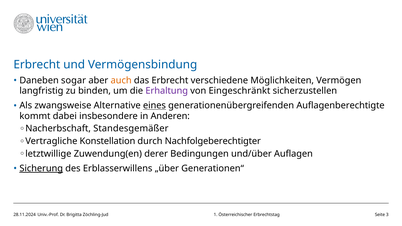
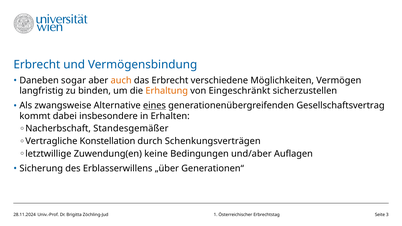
Erhaltung colour: purple -> orange
Auflagenberechtigte: Auflagenberechtigte -> Gesellschaftsvertrag
Anderen: Anderen -> Erhalten
Nachfolgeberechtigter: Nachfolgeberechtigter -> Schenkungsverträgen
derer: derer -> keine
und/über: und/über -> und/aber
Sicherung underline: present -> none
